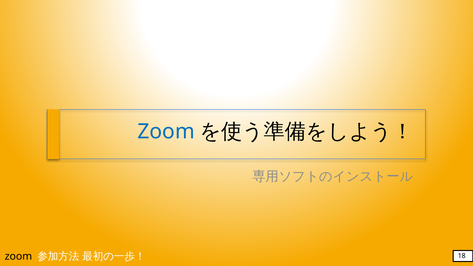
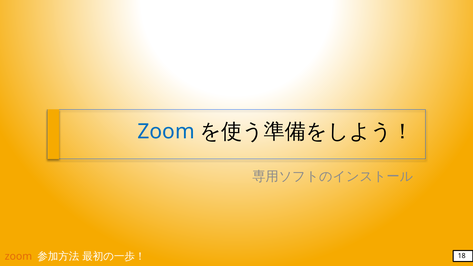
zoom at (18, 256) colour: black -> orange
